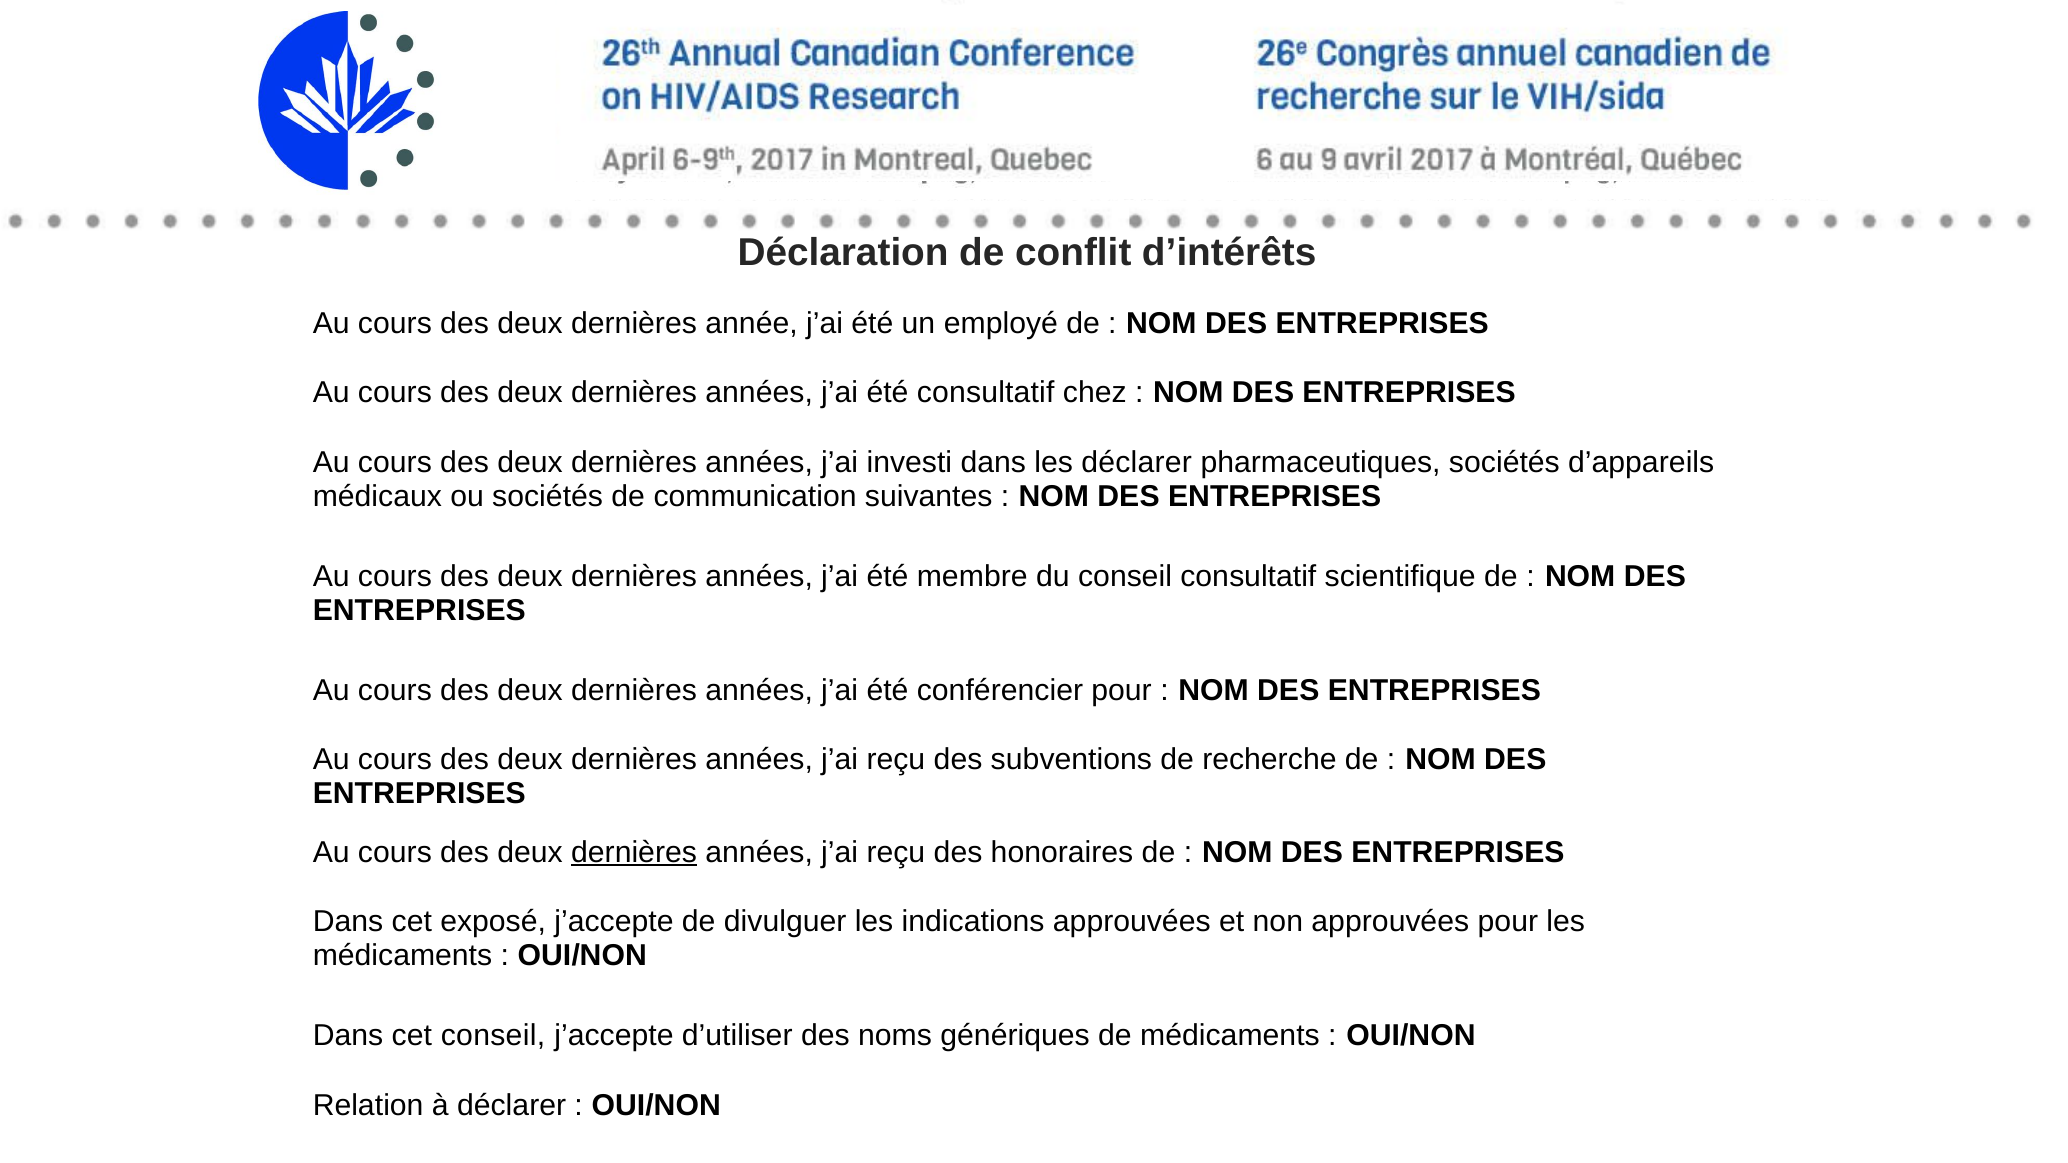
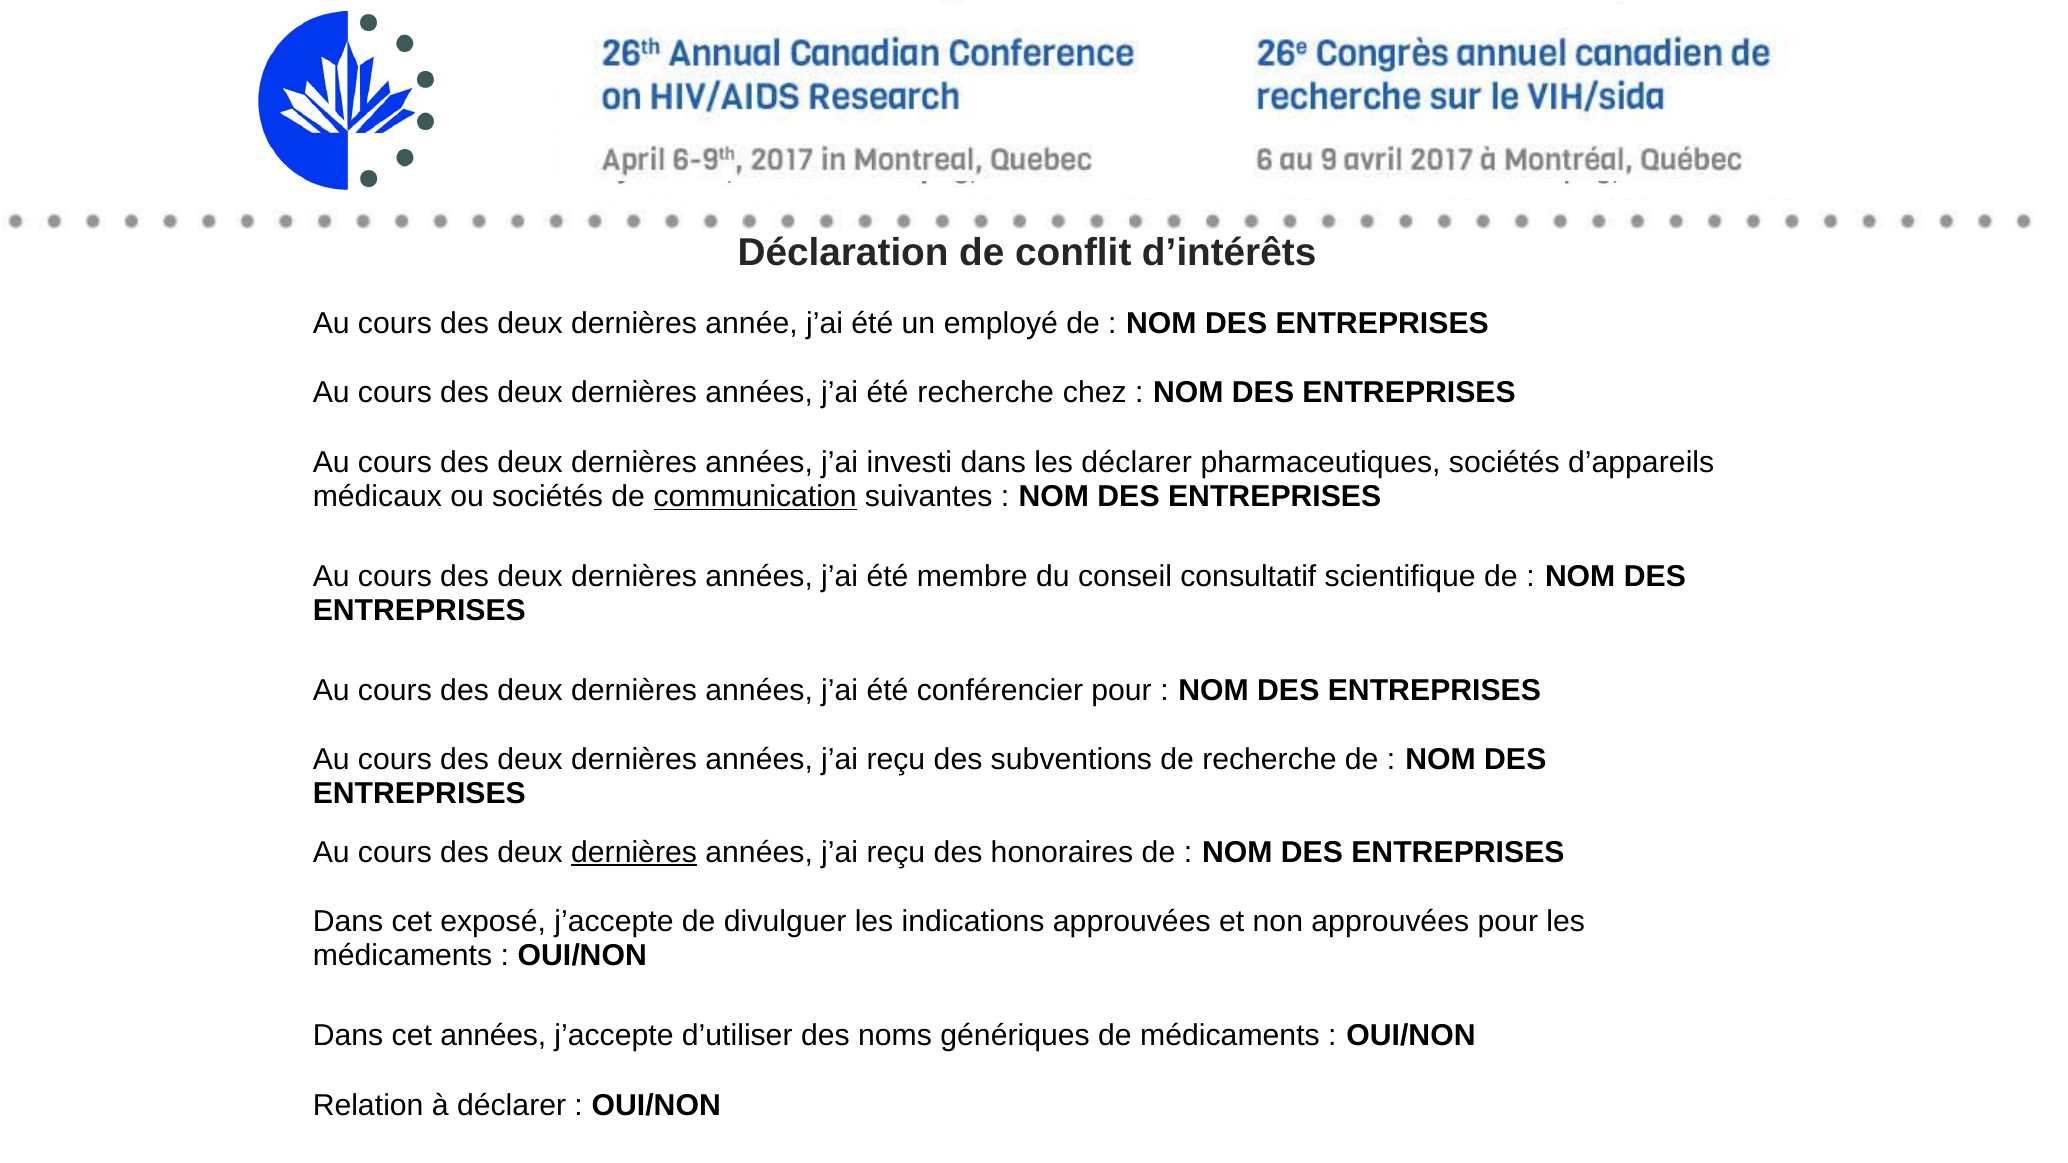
été consultatif: consultatif -> recherche
communication underline: none -> present
cet conseil: conseil -> années
